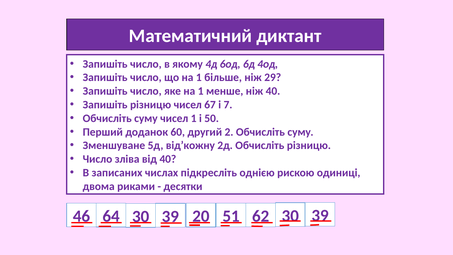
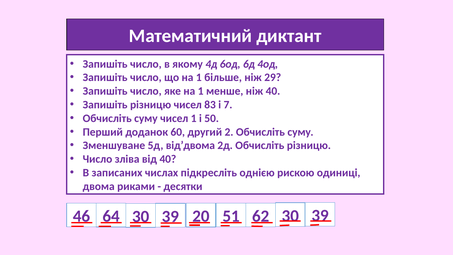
67: 67 -> 83
від’кожну: від’кожну -> від’двома
